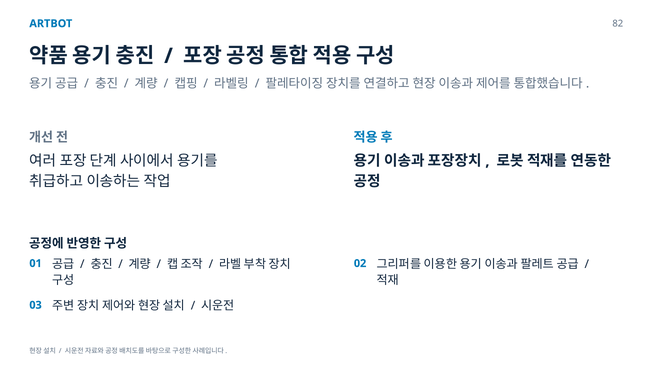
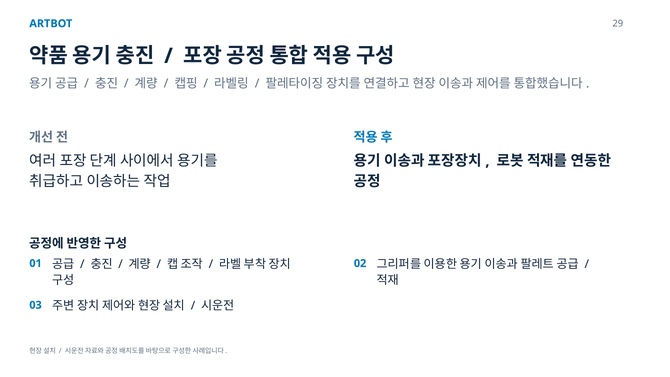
82: 82 -> 29
